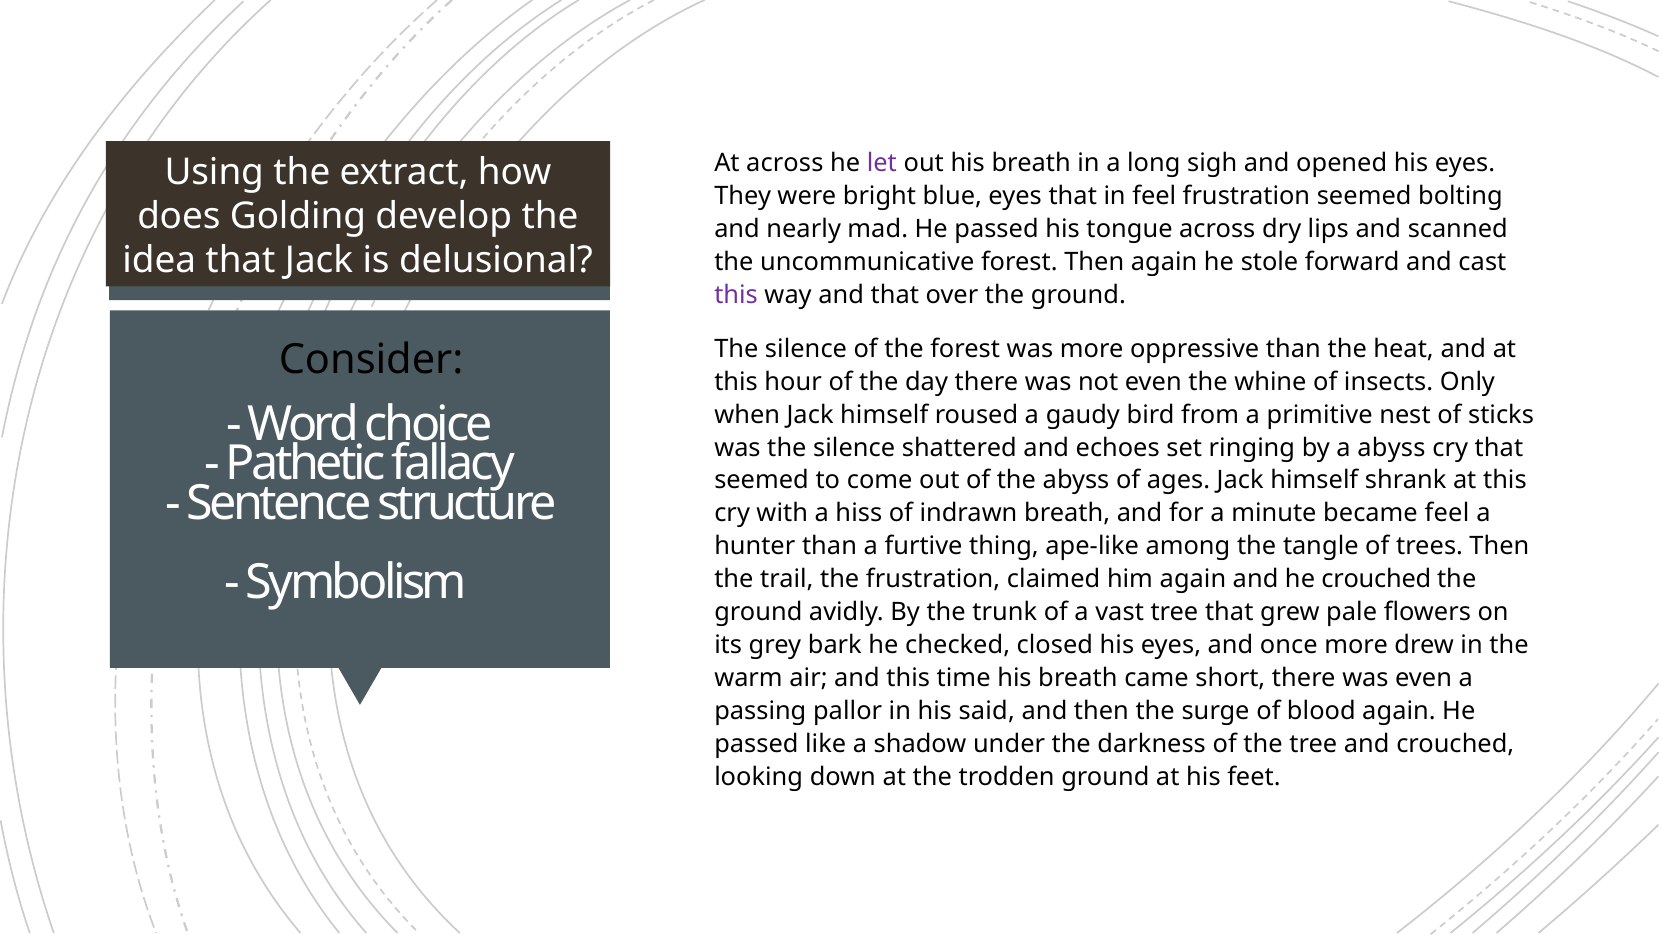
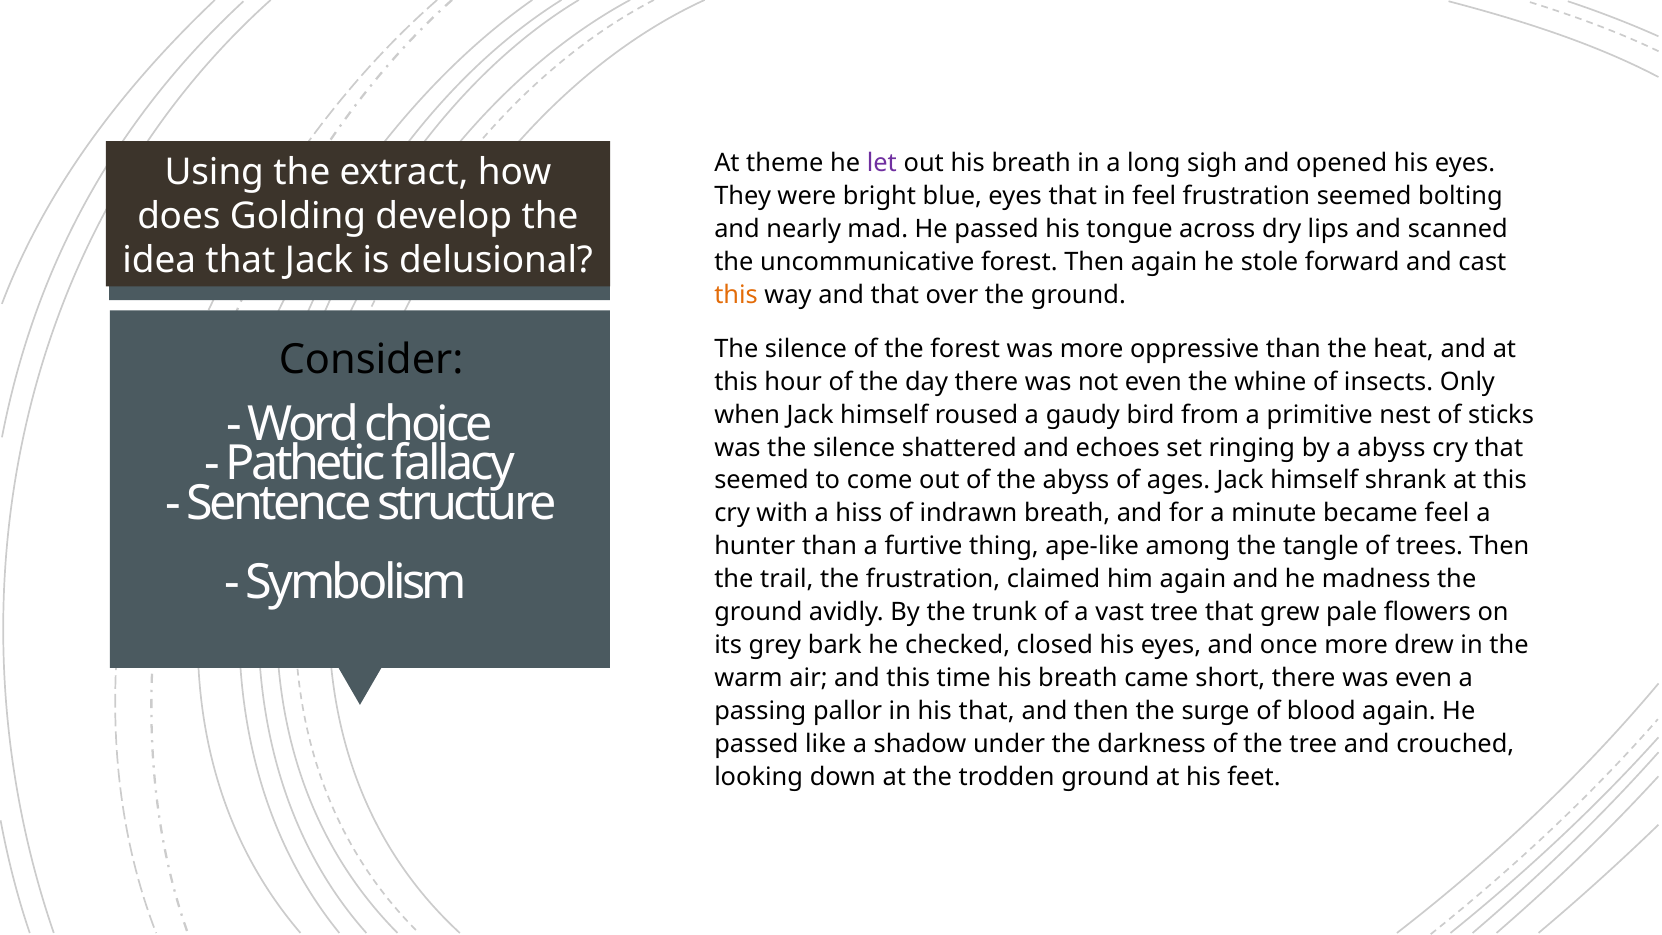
At across: across -> theme
this at (736, 295) colour: purple -> orange
he crouched: crouched -> madness
his said: said -> that
